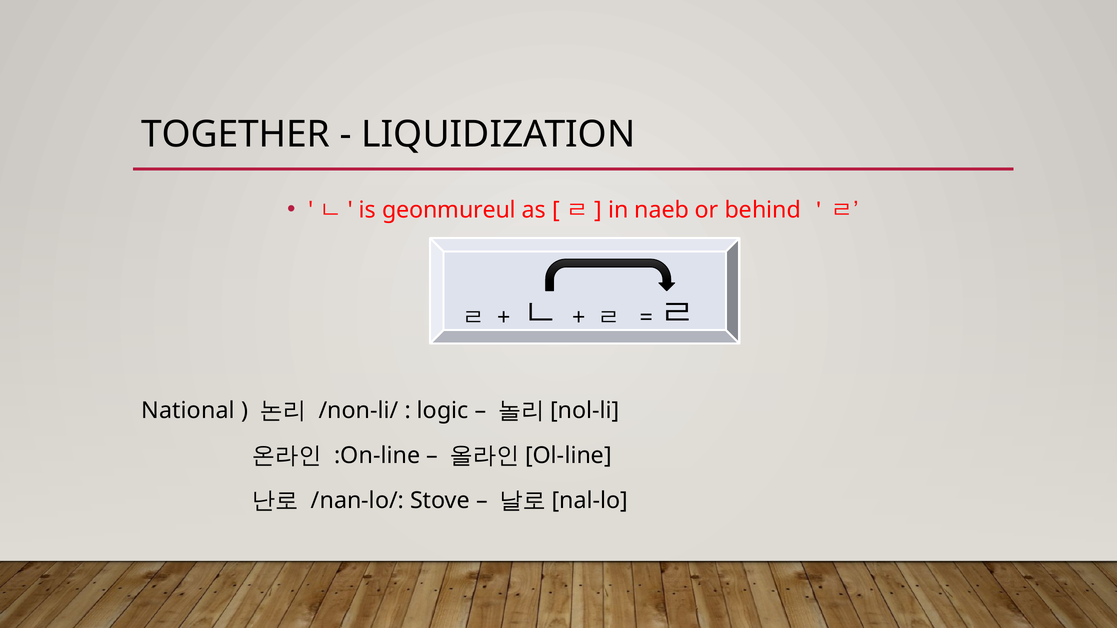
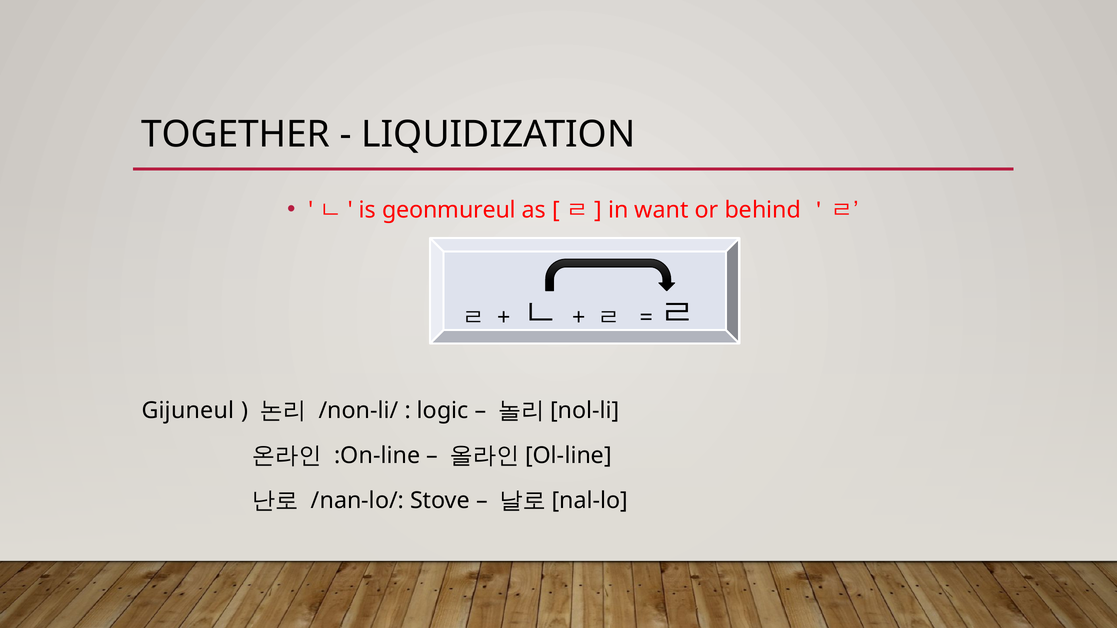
naeb: naeb -> want
National: National -> Gijuneul
